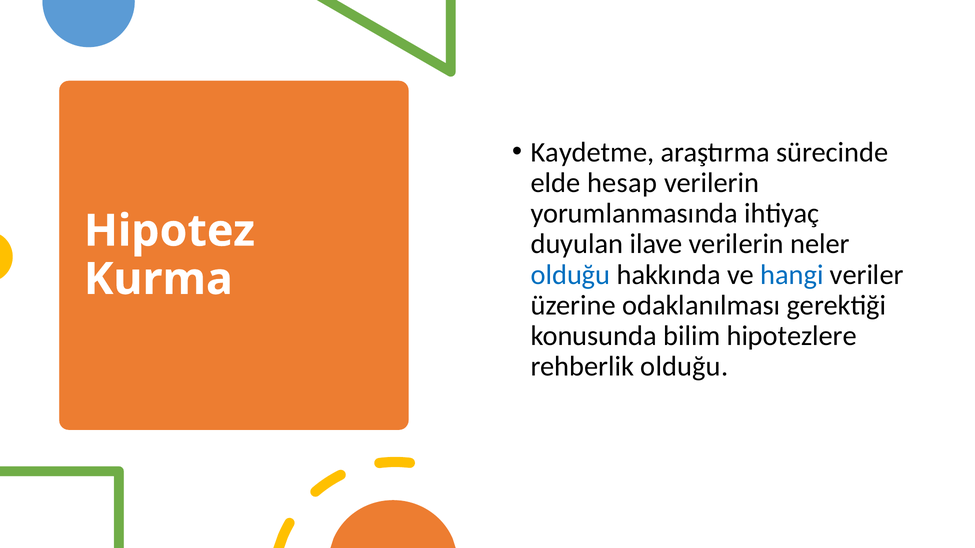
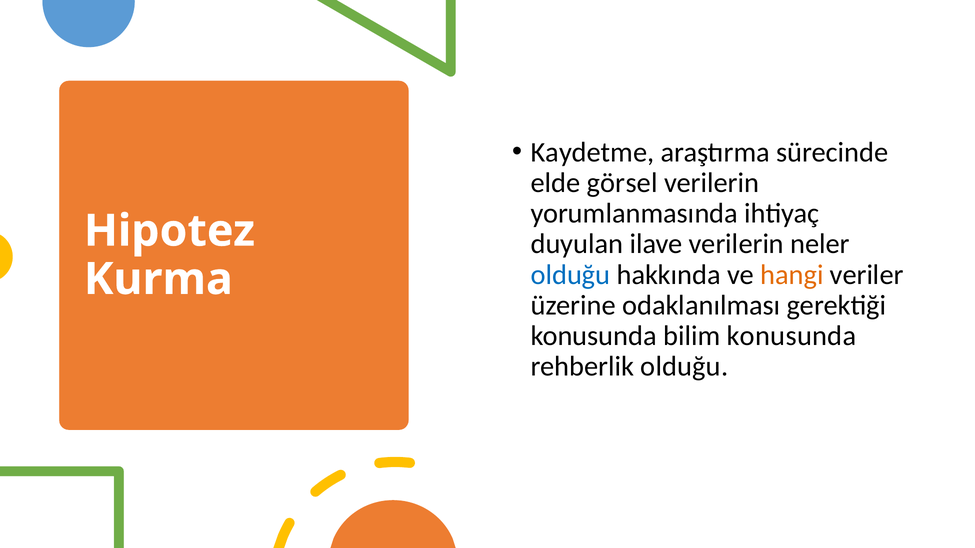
hesap: hesap -> görsel
hangi colour: blue -> orange
bilim hipotezlere: hipotezlere -> konusunda
